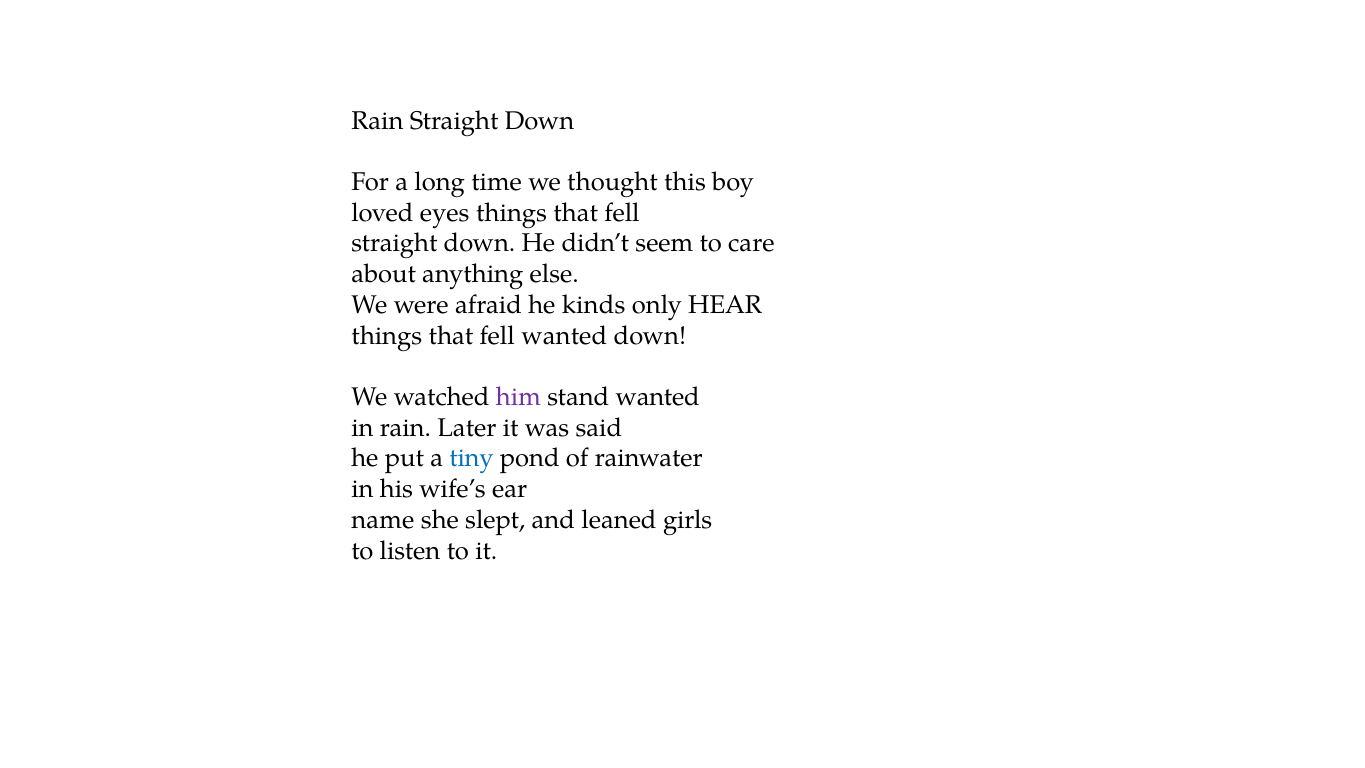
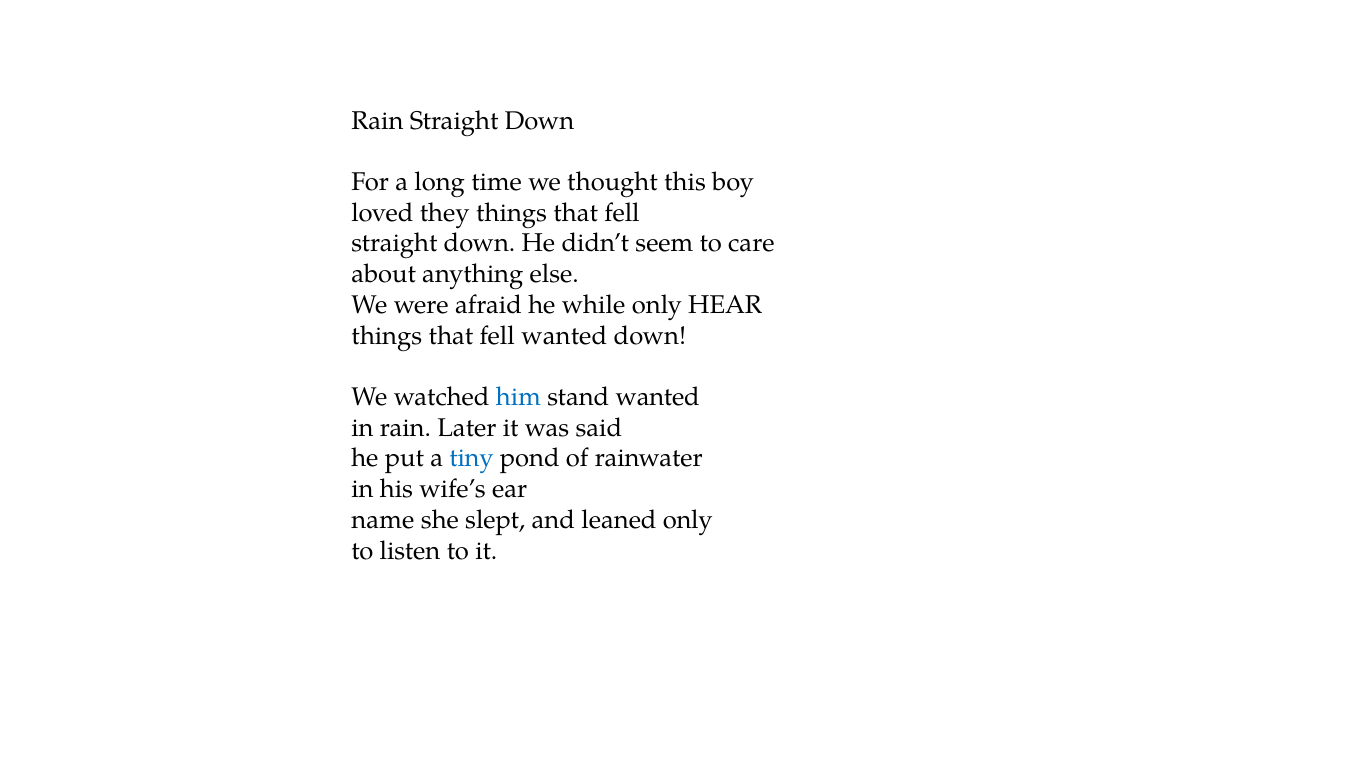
eyes: eyes -> they
kinds: kinds -> while
him colour: purple -> blue
leaned girls: girls -> only
